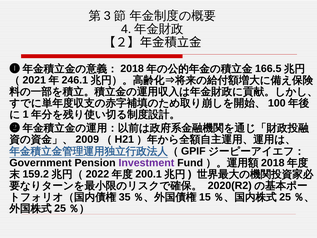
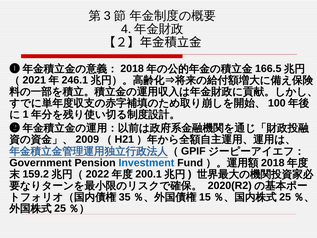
Investment colour: purple -> blue
